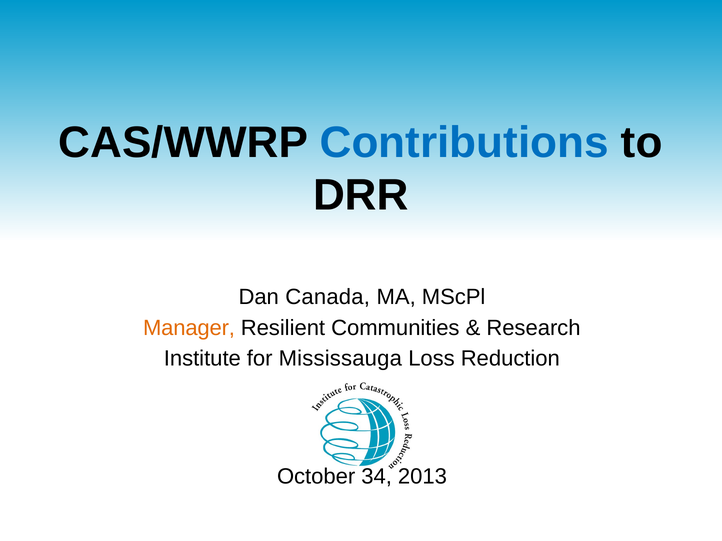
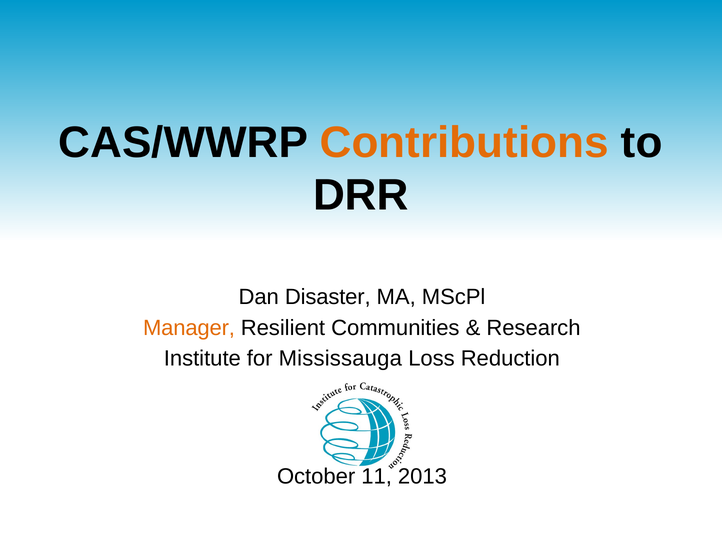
Contributions colour: blue -> orange
Canada: Canada -> Disaster
34: 34 -> 11
